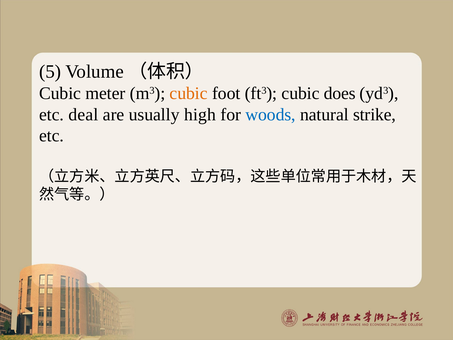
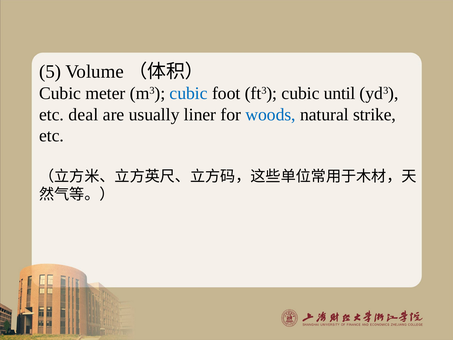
cubic at (189, 93) colour: orange -> blue
does: does -> until
high: high -> liner
